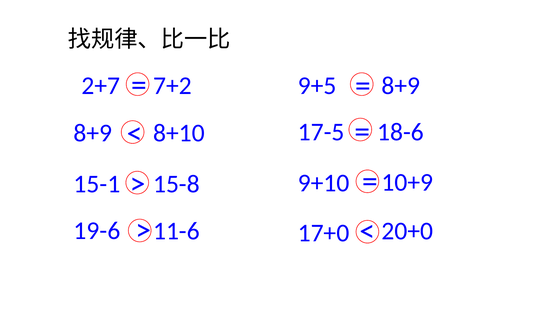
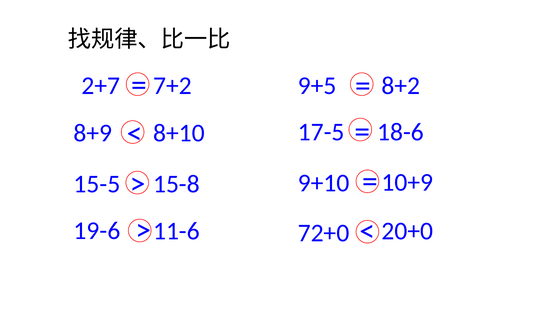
9+5 8+9: 8+9 -> 8+2
15-1: 15-1 -> 15-5
17+0: 17+0 -> 72+0
